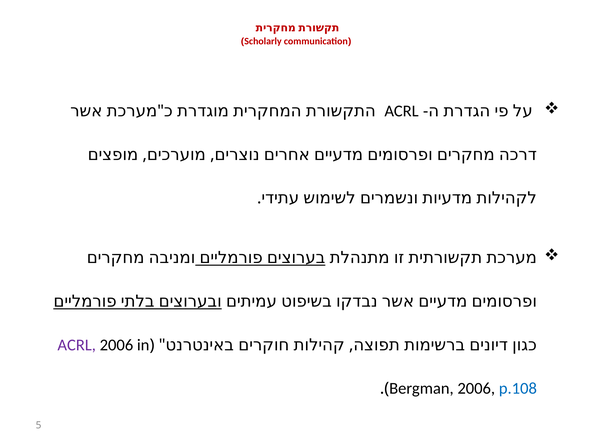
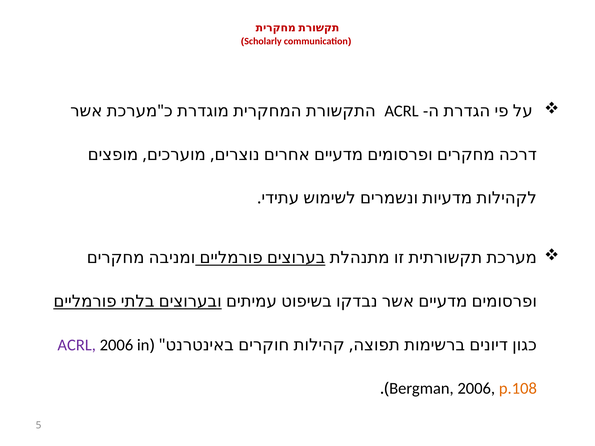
p.108 colour: blue -> orange
